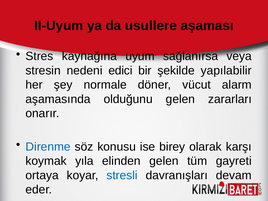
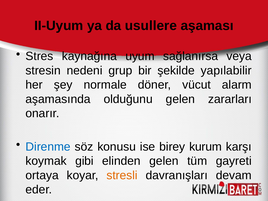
edici: edici -> grup
olarak: olarak -> kurum
yıla: yıla -> gibi
stresli colour: blue -> orange
